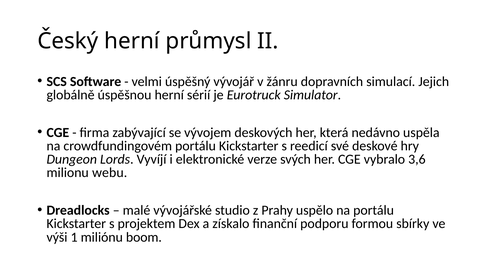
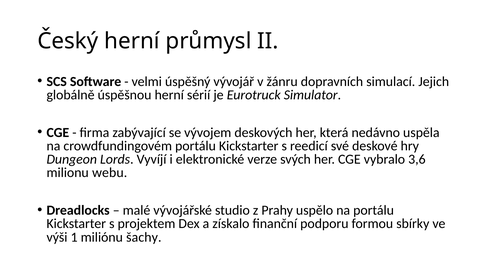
boom: boom -> šachy
